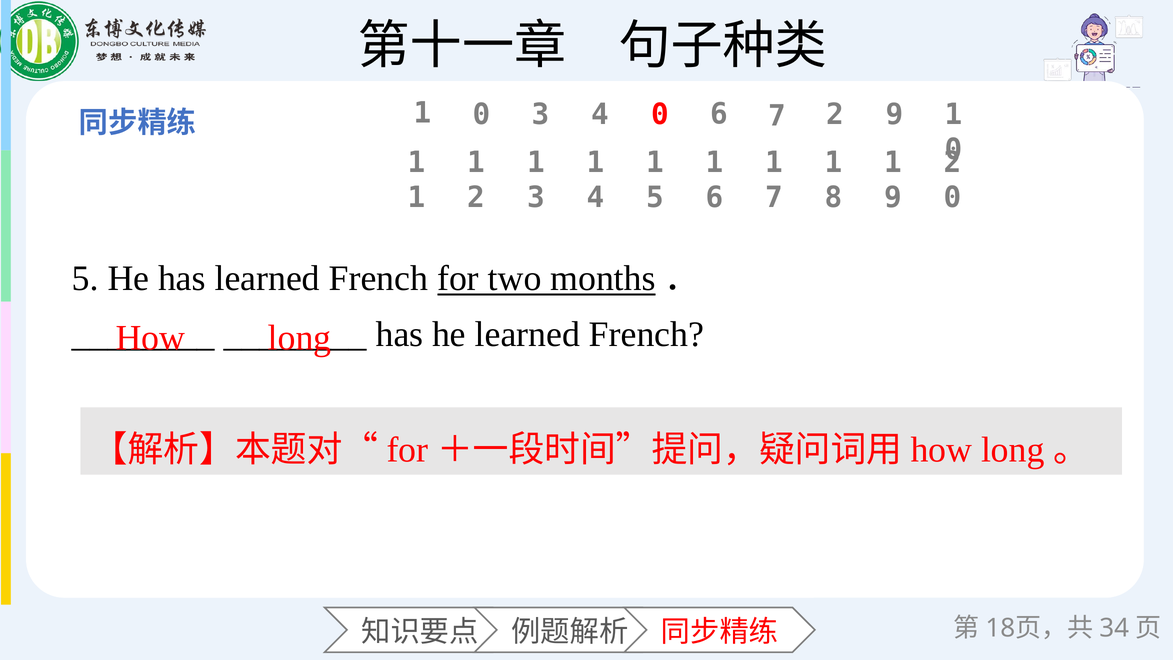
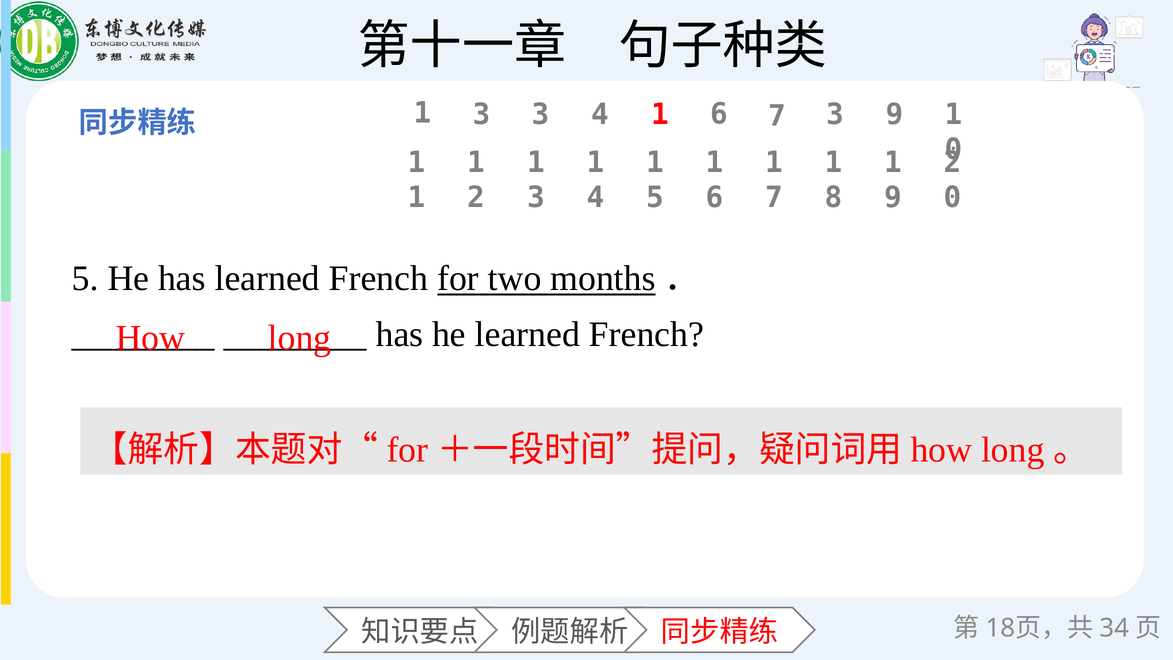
0 at (482, 115): 0 -> 3
3 4 0: 0 -> 1
7 2: 2 -> 3
